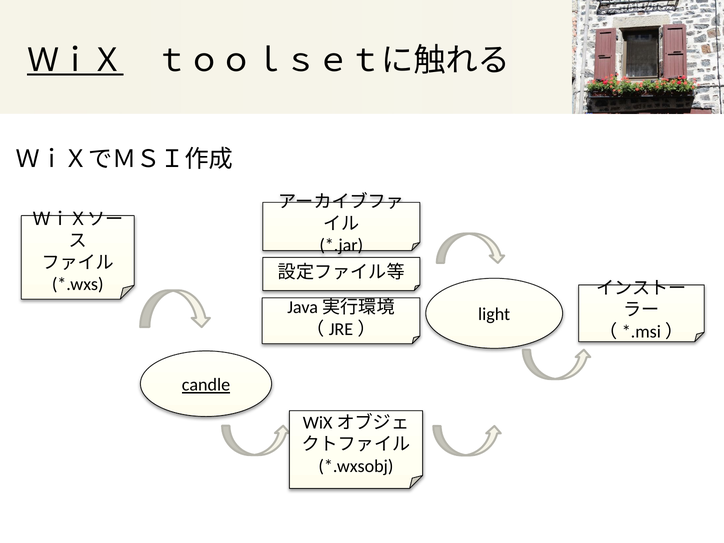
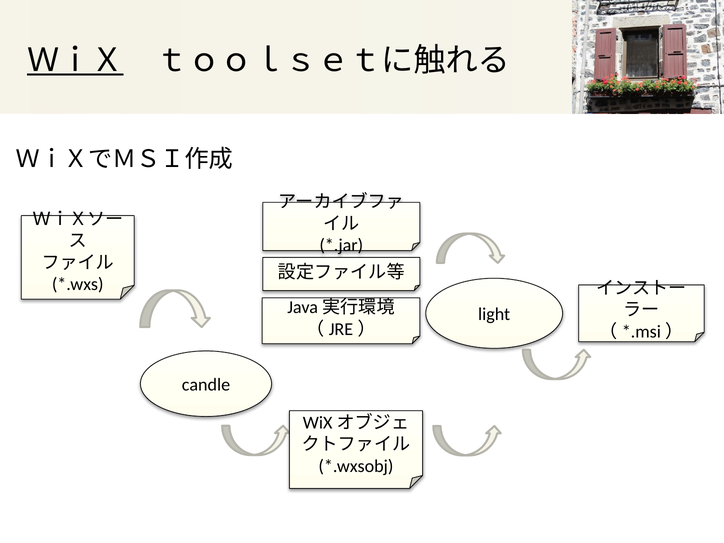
candle underline: present -> none
